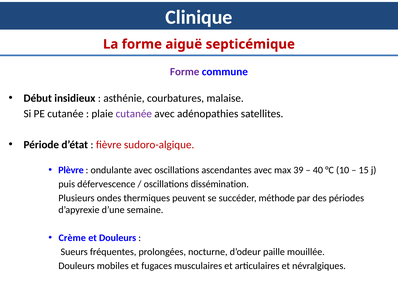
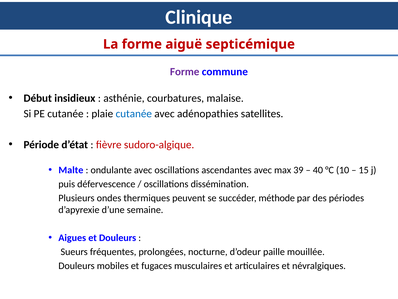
cutanée at (134, 113) colour: purple -> blue
Plèvre: Plèvre -> Malte
Crème: Crème -> Aigues
